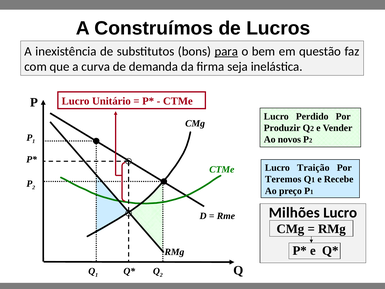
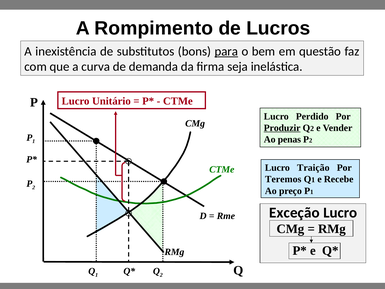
Construímos: Construímos -> Rompimento
Produzir underline: none -> present
novos: novos -> penas
Milhões: Milhões -> Exceção
